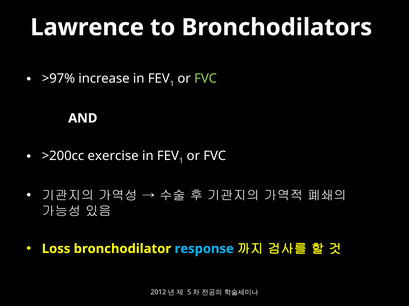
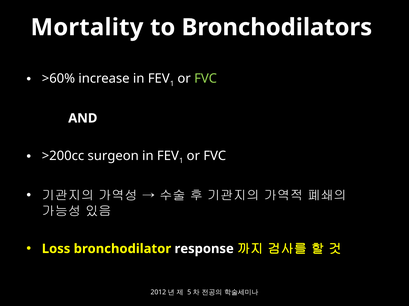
Lawrence: Lawrence -> Mortality
>97%: >97% -> >60%
exercise: exercise -> surgeon
response colour: light blue -> white
